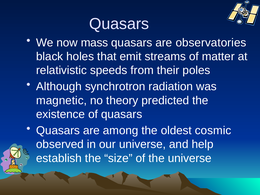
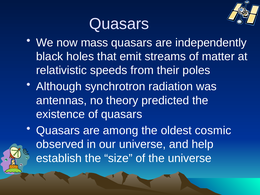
observatories: observatories -> independently
magnetic: magnetic -> antennas
